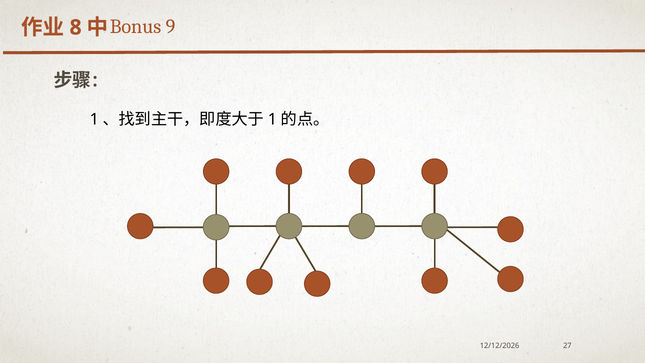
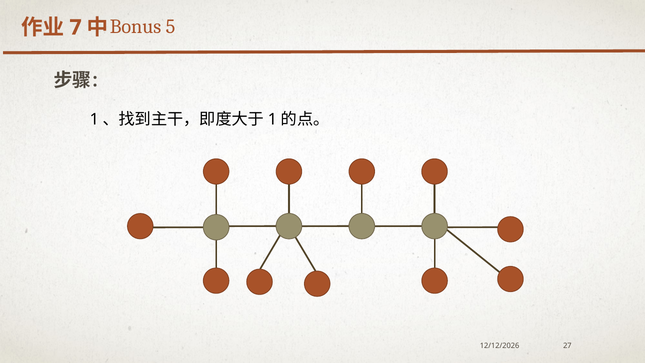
9: 9 -> 5
8: 8 -> 7
